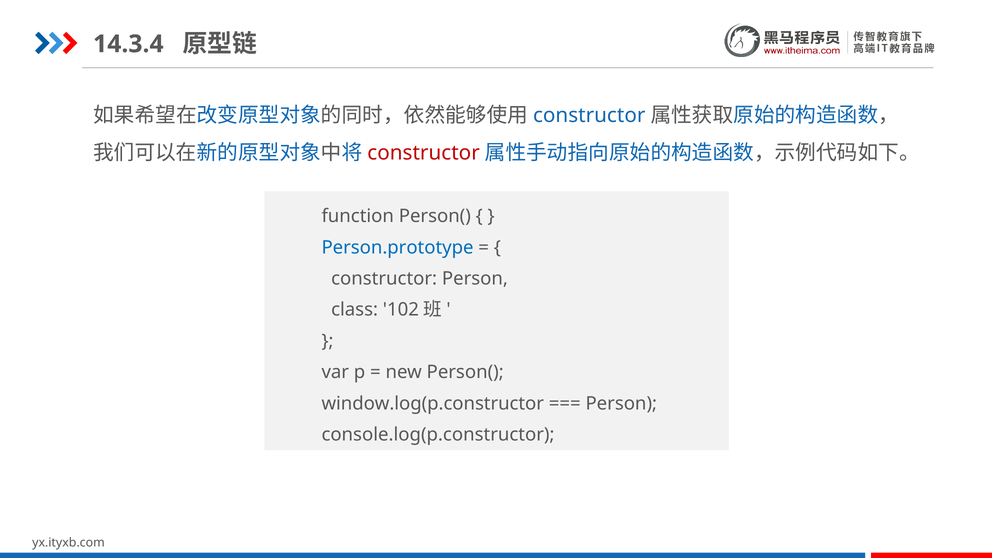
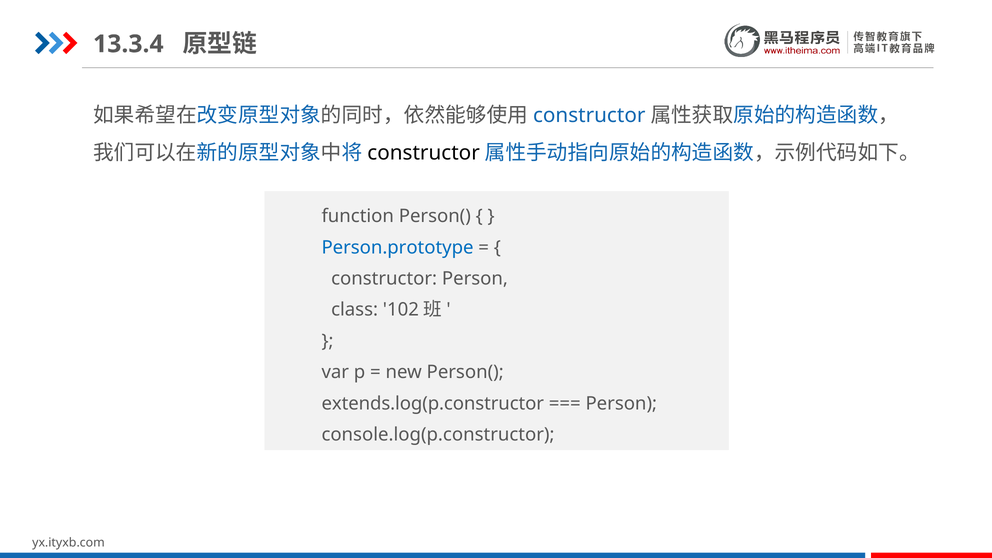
14.3.4: 14.3.4 -> 13.3.4
constructor at (424, 153) colour: red -> black
window.log(p.constructor: window.log(p.constructor -> extends.log(p.constructor
